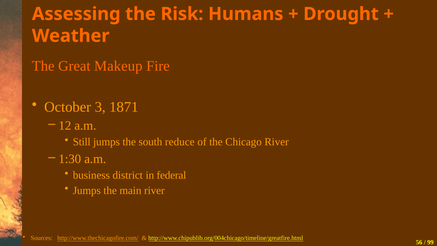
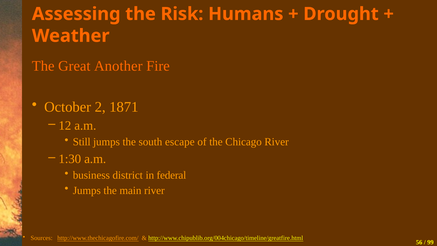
Makeup: Makeup -> Another
3: 3 -> 2
reduce: reduce -> escape
